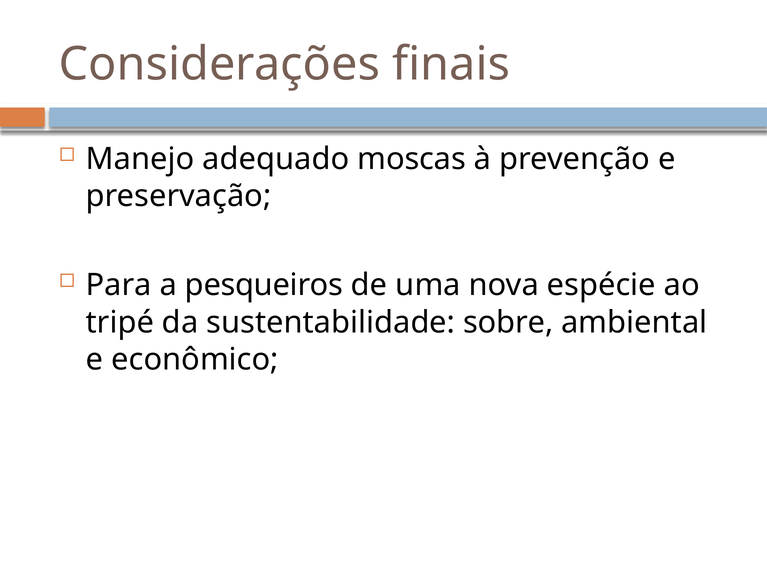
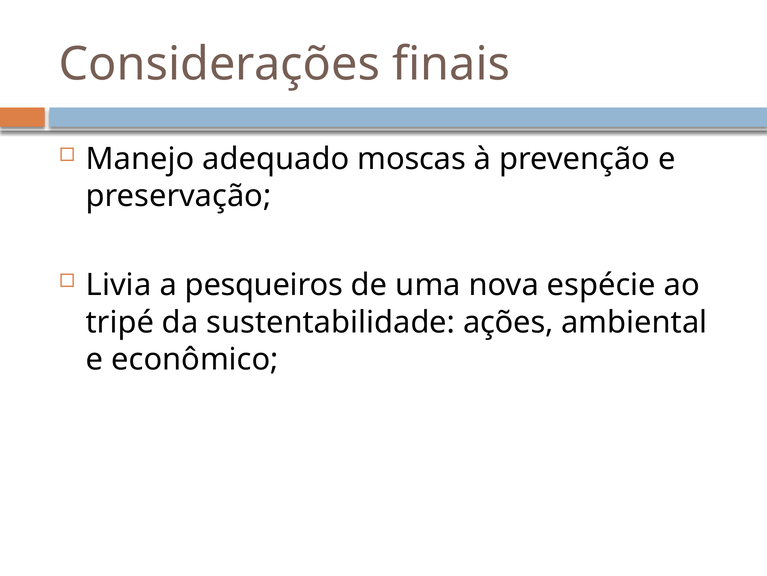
Para: Para -> Livia
sobre: sobre -> ações
